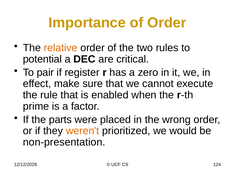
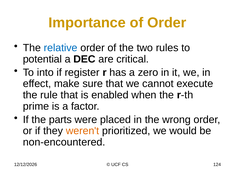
relative colour: orange -> blue
pair: pair -> into
non-presentation: non-presentation -> non-encountered
